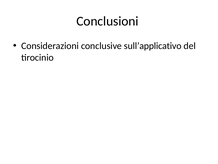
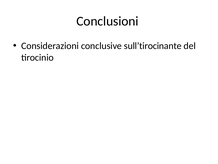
sull’applicativo: sull’applicativo -> sull’tirocinante
